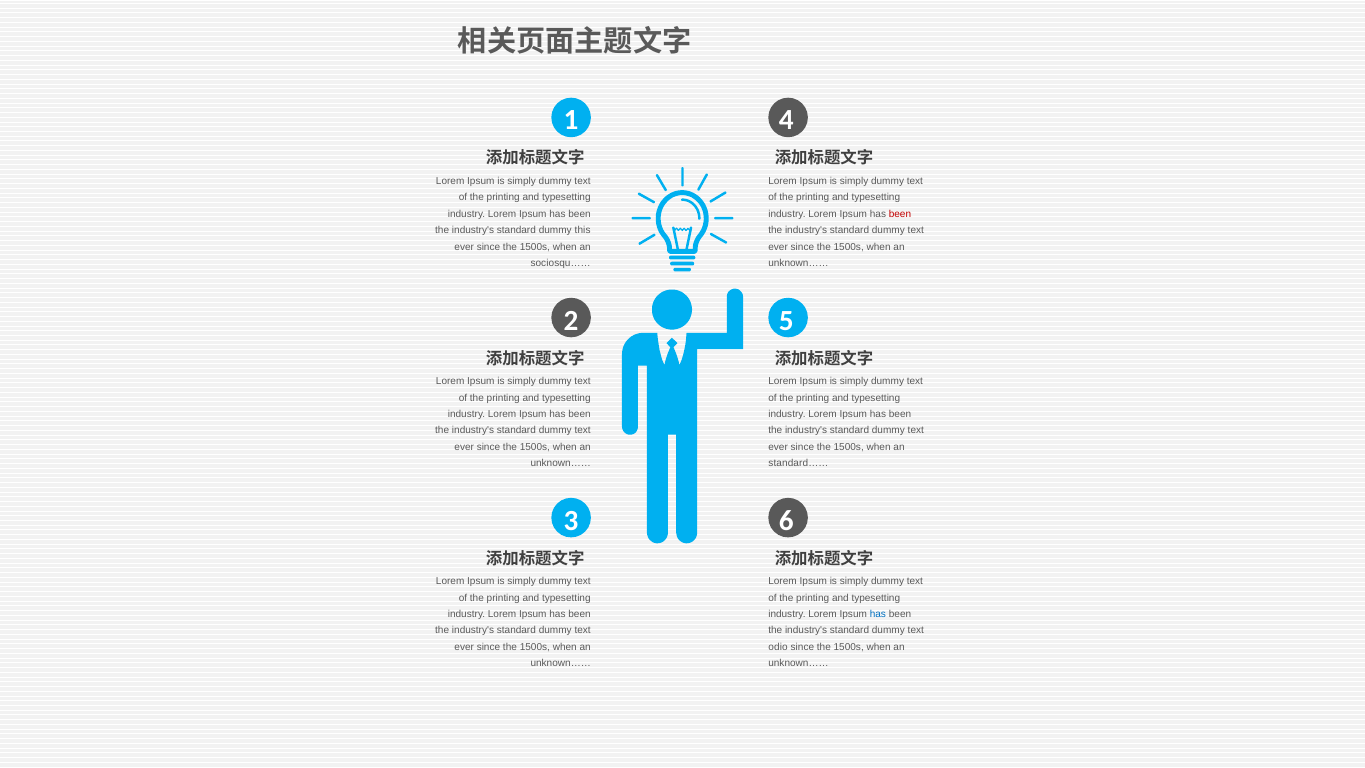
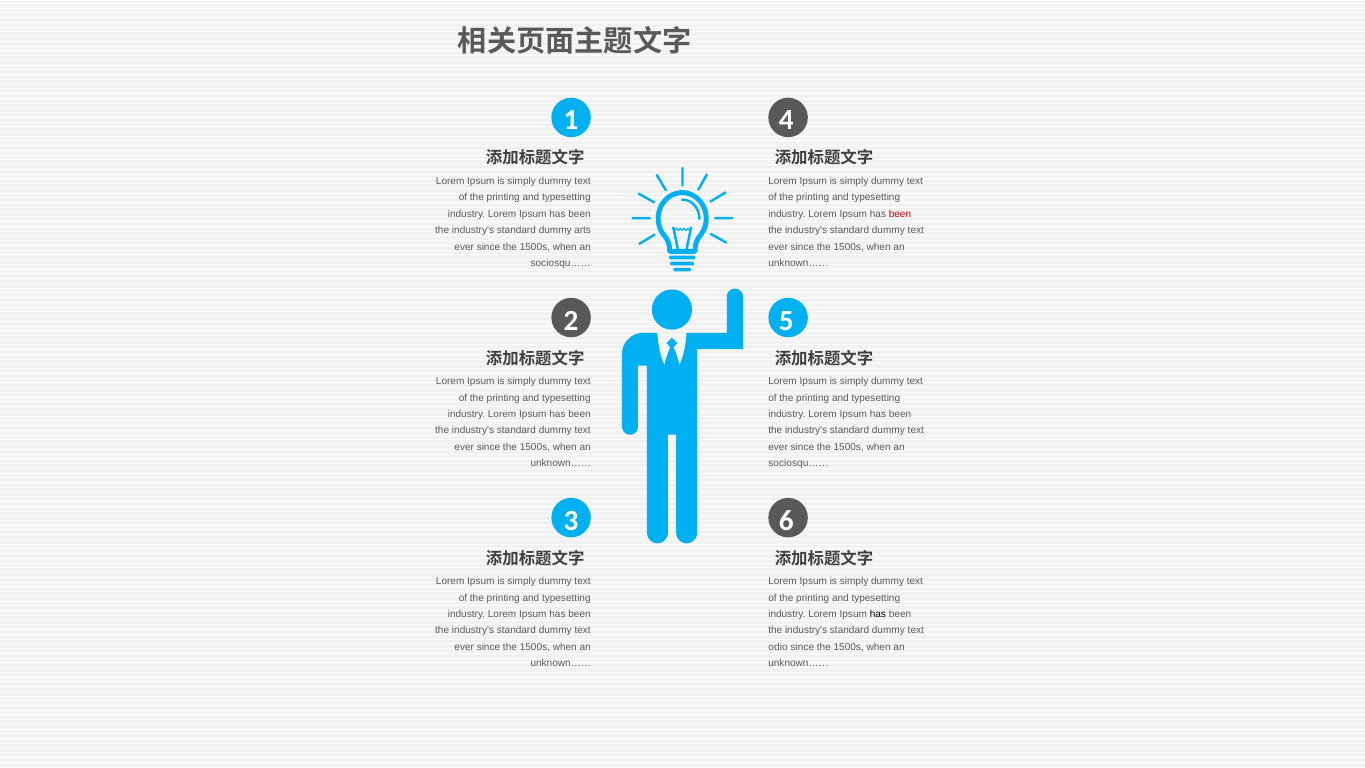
this: this -> arts
standard…… at (798, 463): standard…… -> sociosqu……
has at (878, 614) colour: blue -> black
